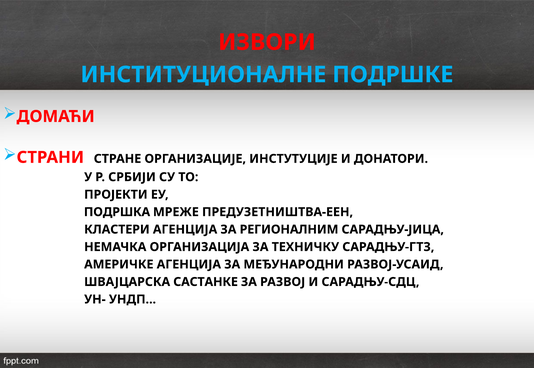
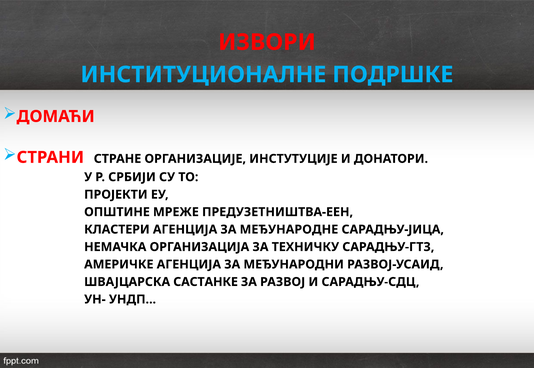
ПОДРШКА: ПОДРШКА -> ОПШТИНЕ
РЕГИОНАЛНИМ: РЕГИОНАЛНИМ -> МЕЂУНАРОДНЕ
